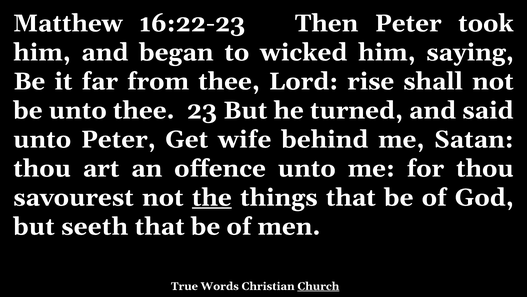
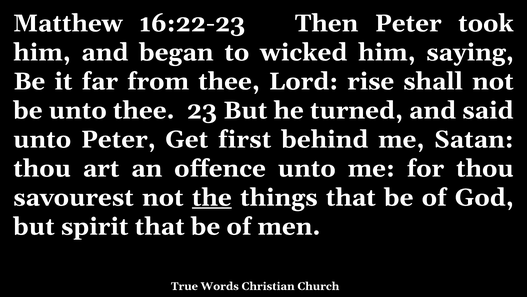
wife: wife -> first
seeth: seeth -> spirit
Church underline: present -> none
